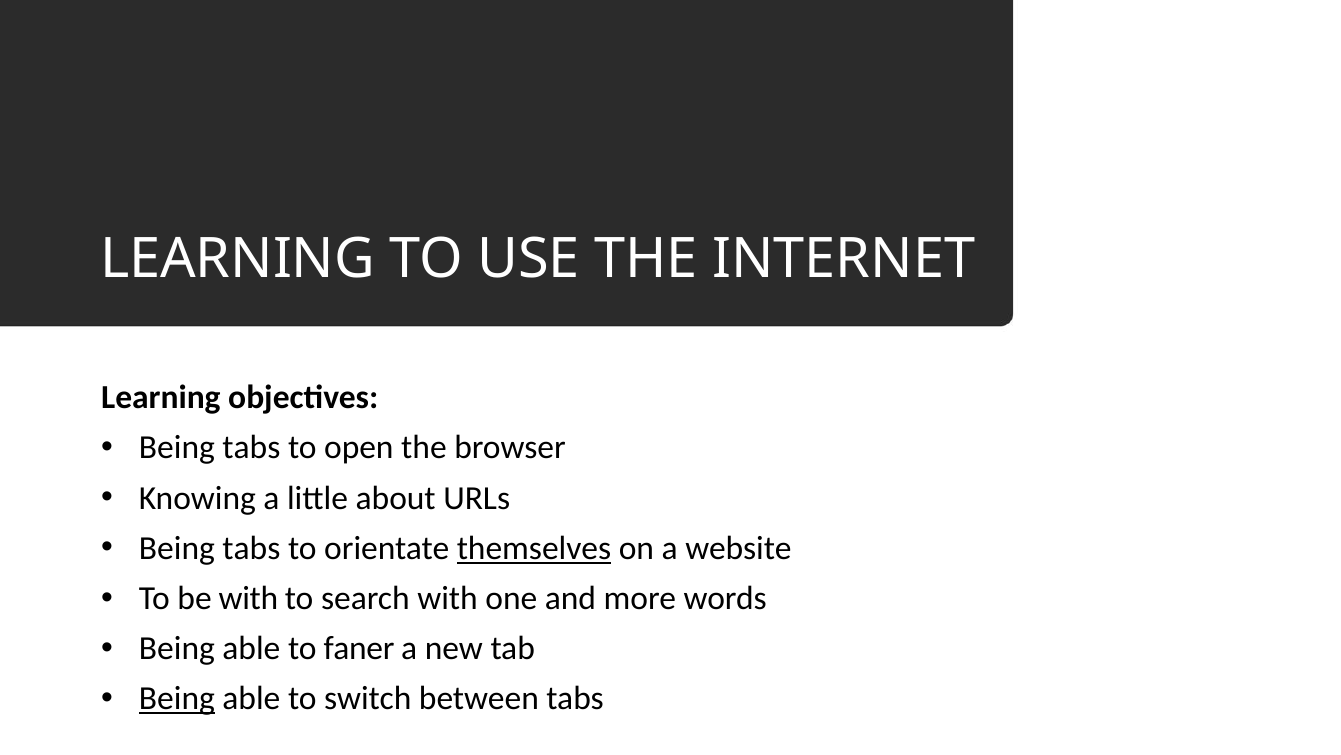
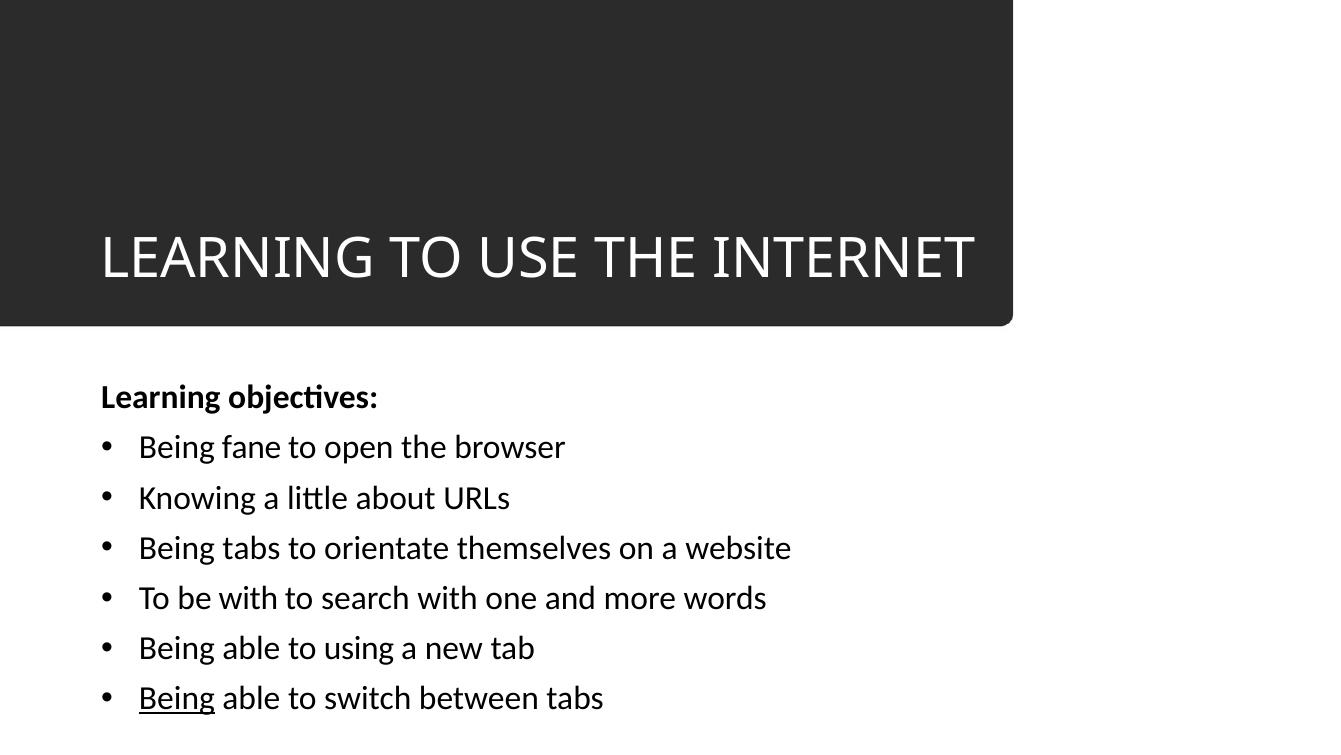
tabs at (251, 447): tabs -> fane
themselves underline: present -> none
faner: faner -> using
